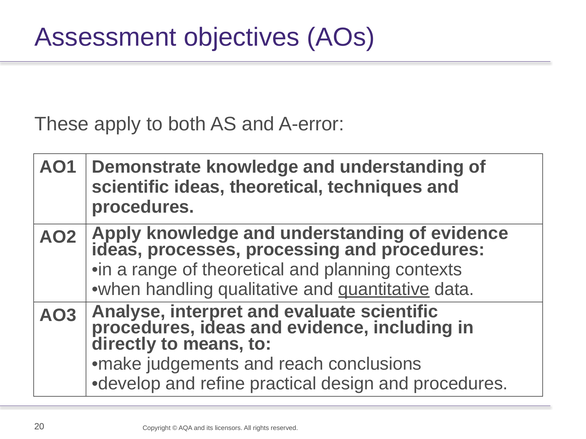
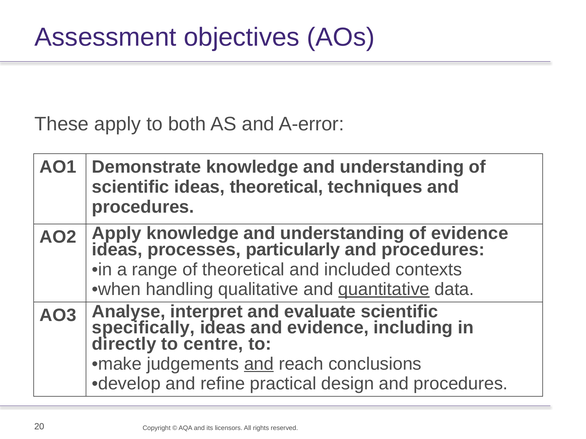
processing: processing -> particularly
planning: planning -> included
procedures at (143, 328): procedures -> specifically
means: means -> centre
and at (259, 364) underline: none -> present
